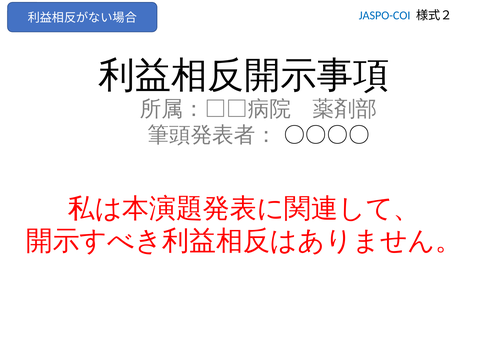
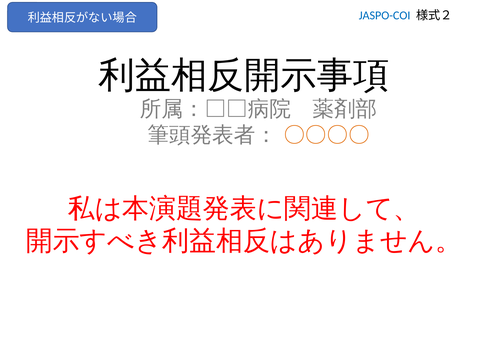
〇〇〇〇 colour: black -> orange
